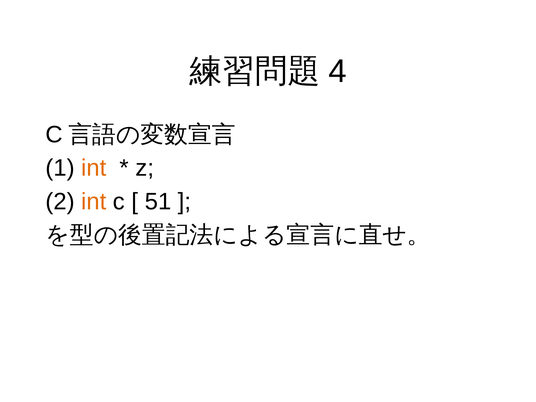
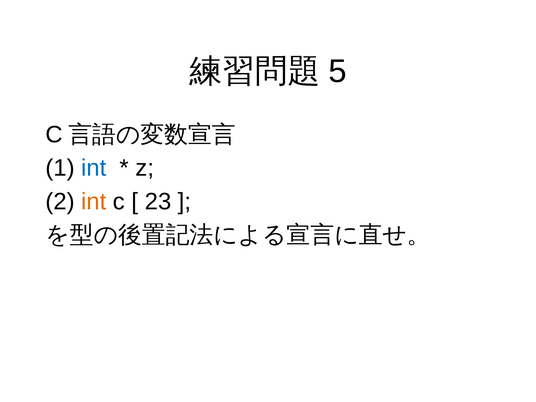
4: 4 -> 5
int at (94, 168) colour: orange -> blue
51: 51 -> 23
